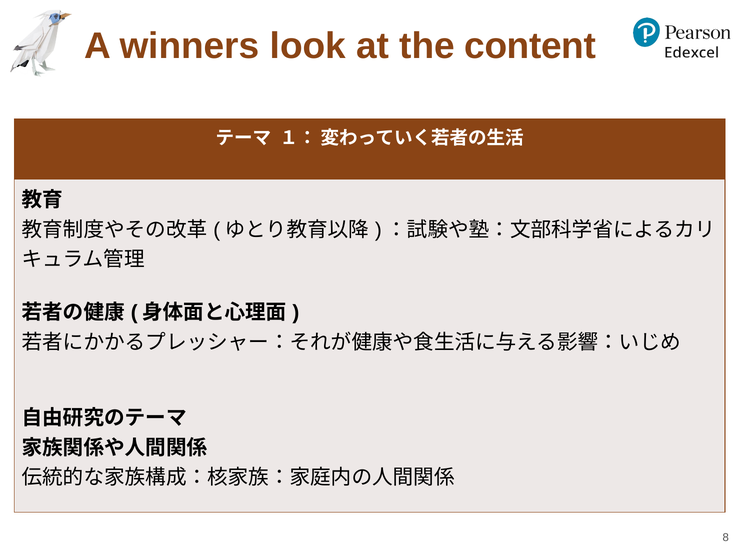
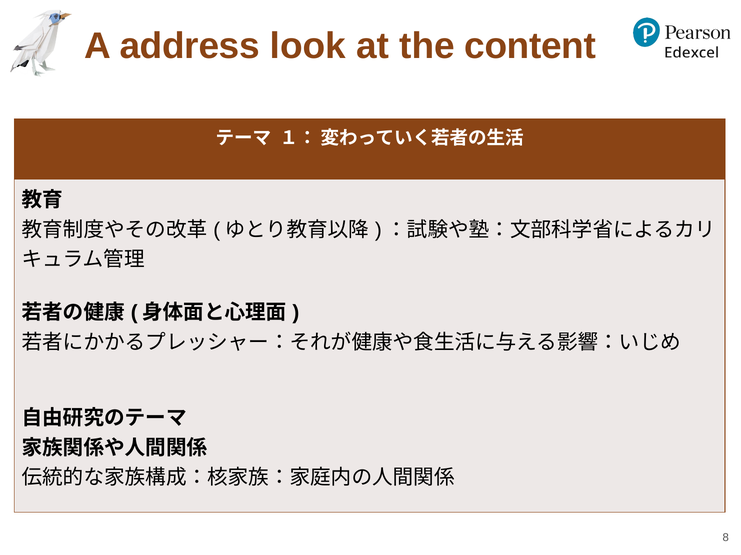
winners: winners -> address
